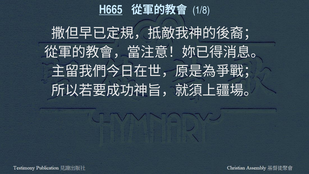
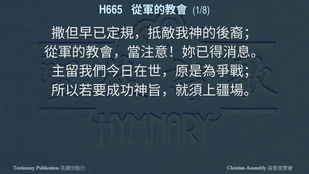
H665 underline: present -> none
